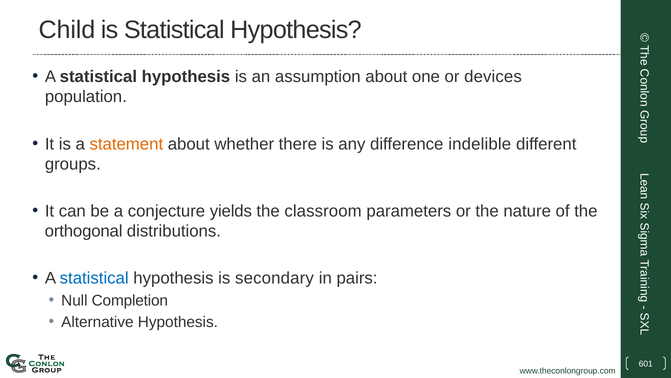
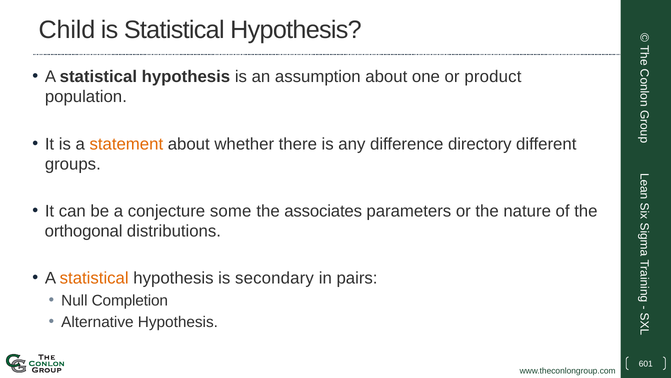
devices: devices -> product
indelible: indelible -> directory
yields: yields -> some
classroom: classroom -> associates
statistical at (94, 278) colour: blue -> orange
